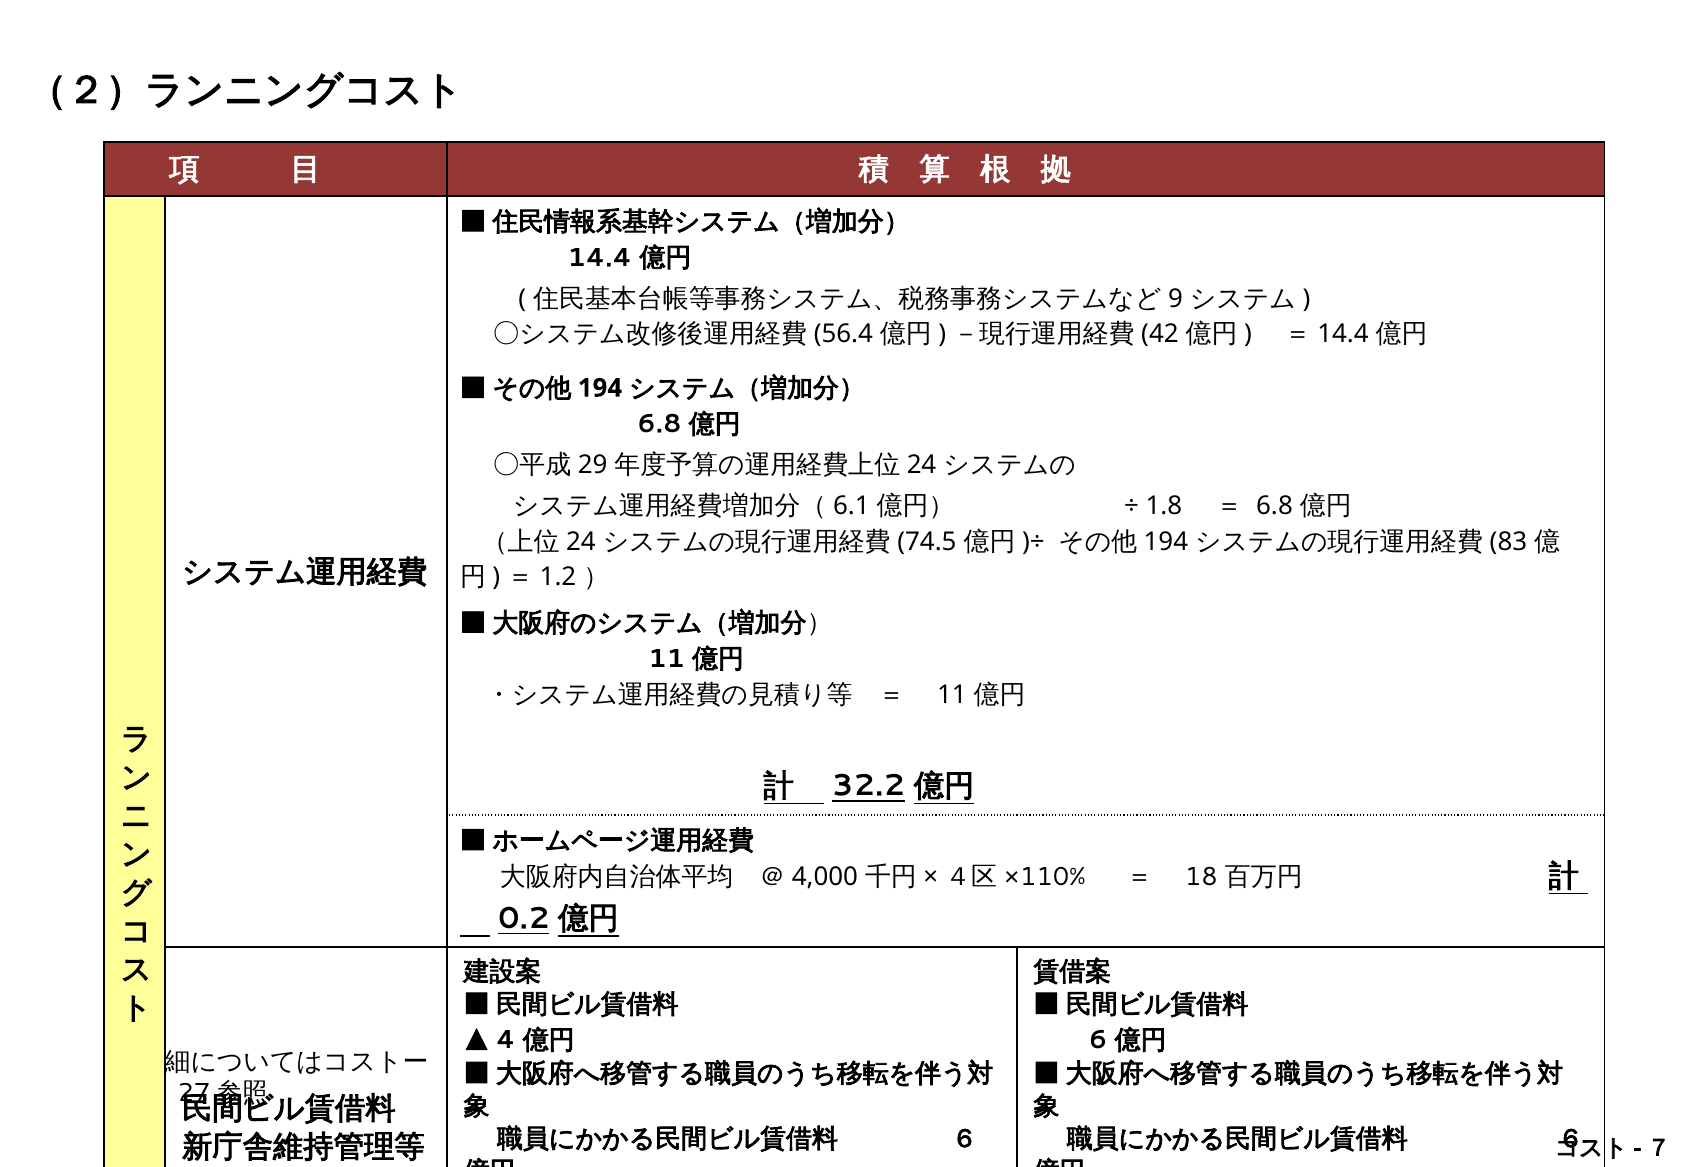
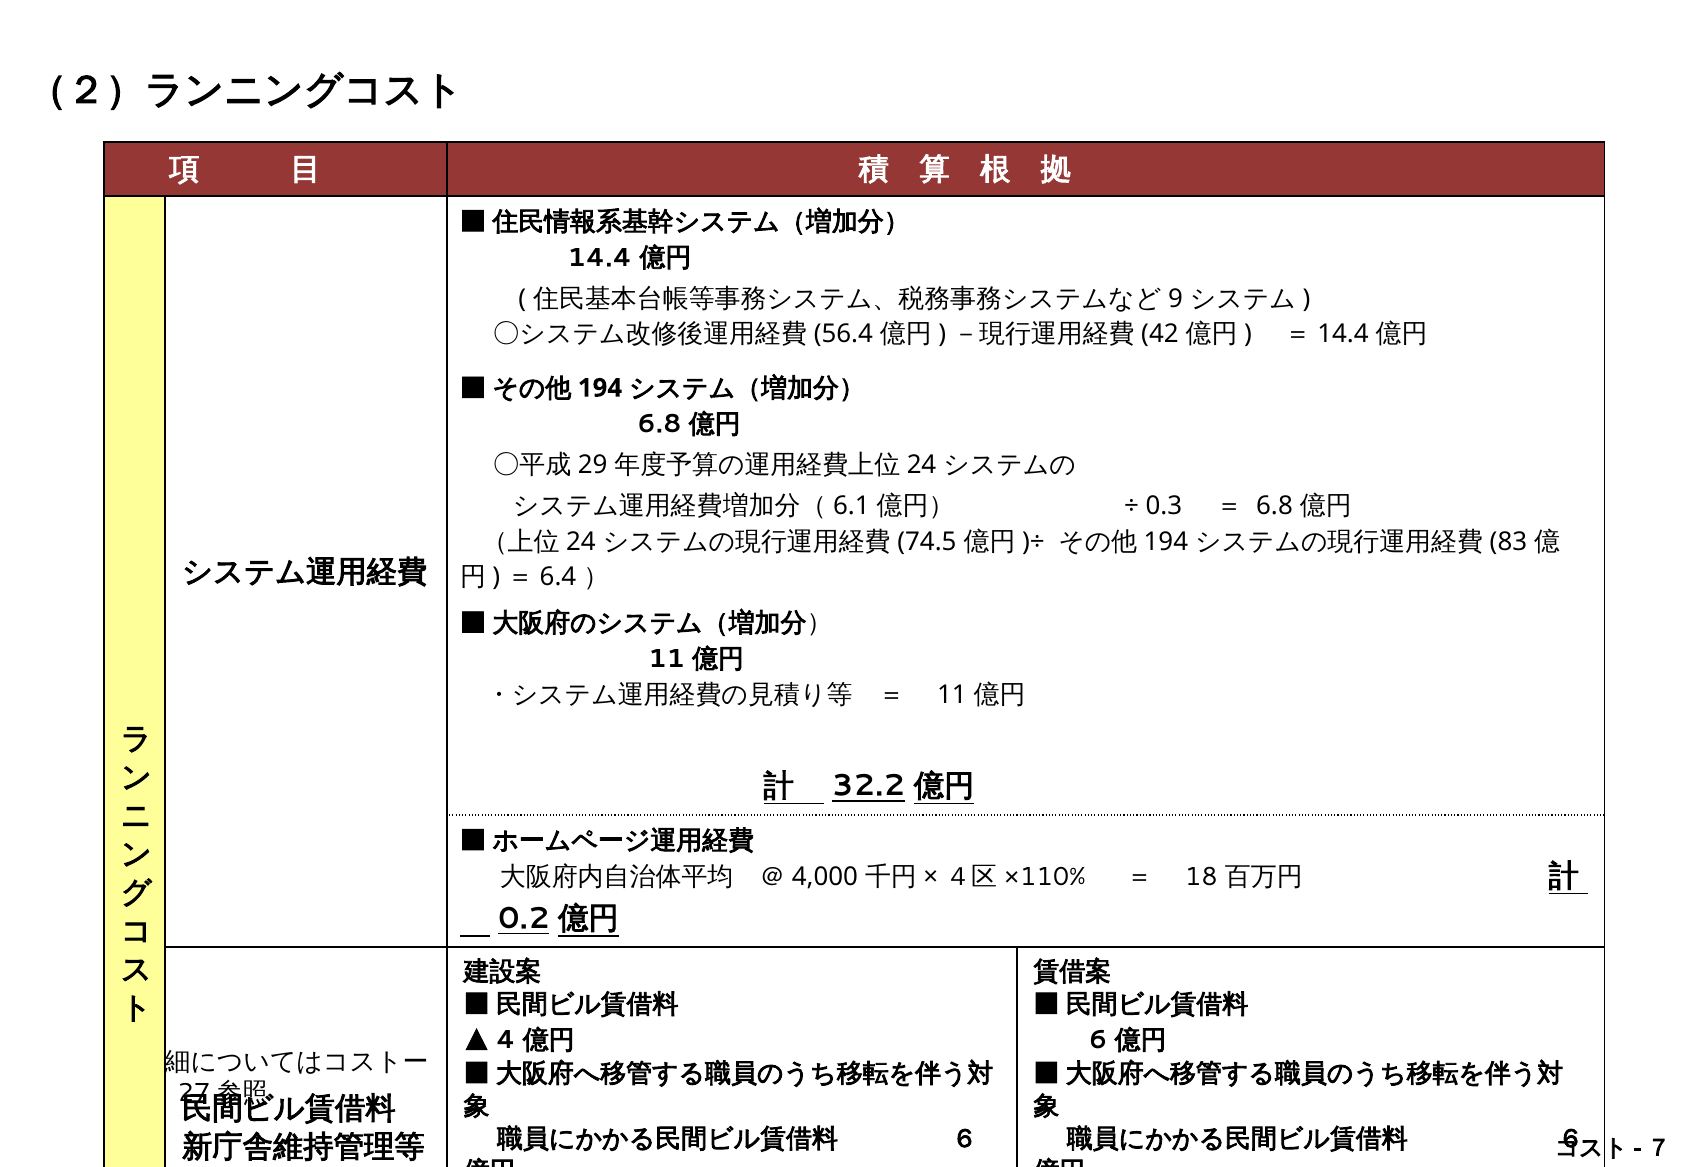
1.8: 1.8 -> 0.3
1.2: 1.2 -> 6.4
